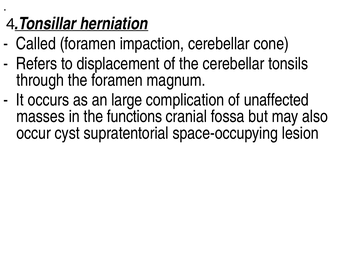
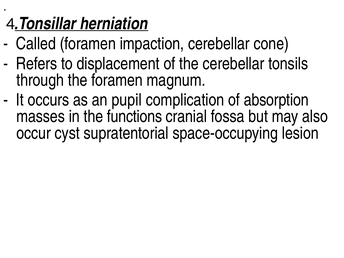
large: large -> pupil
unaffected: unaffected -> absorption
